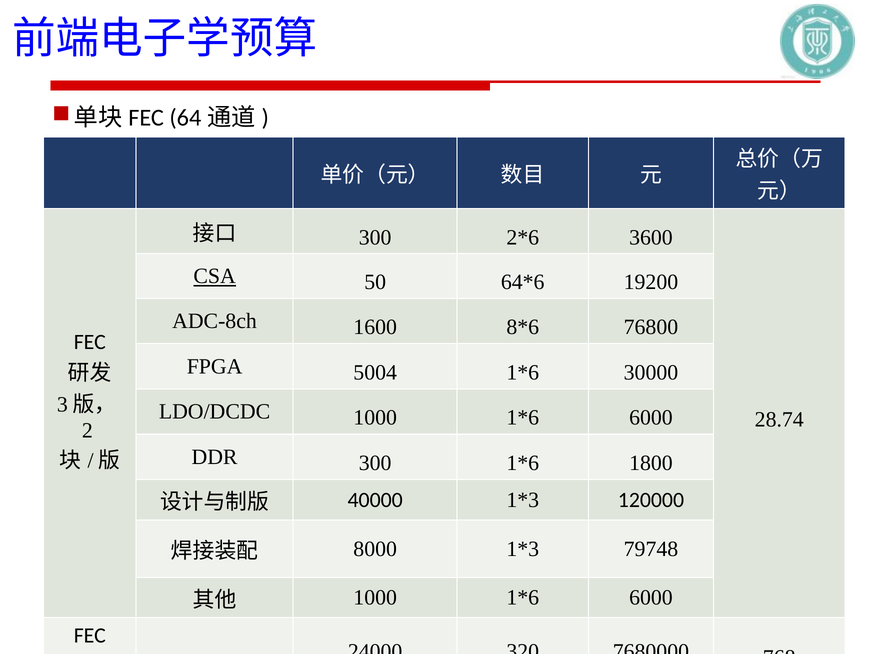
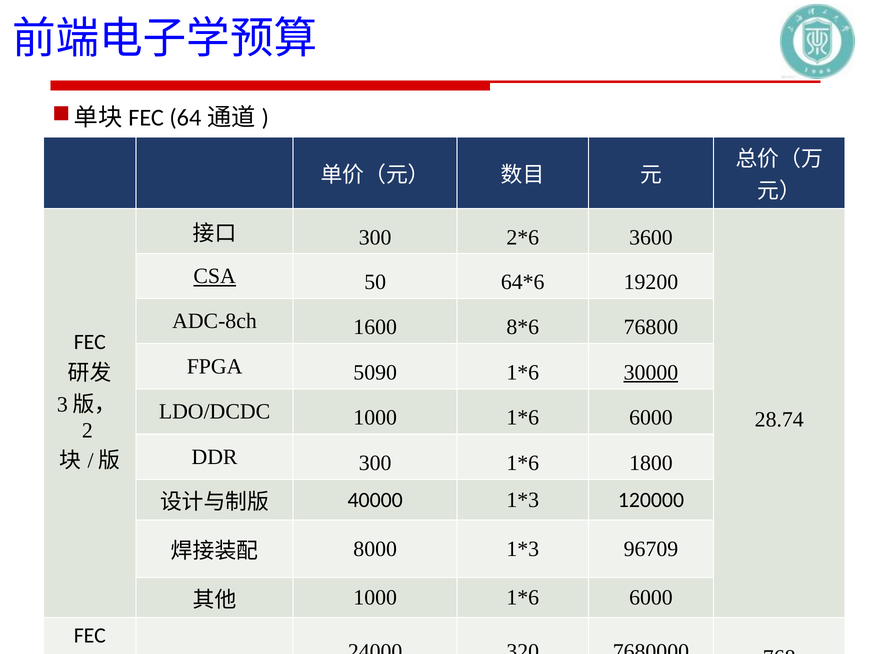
5004: 5004 -> 5090
30000 underline: none -> present
79748: 79748 -> 96709
